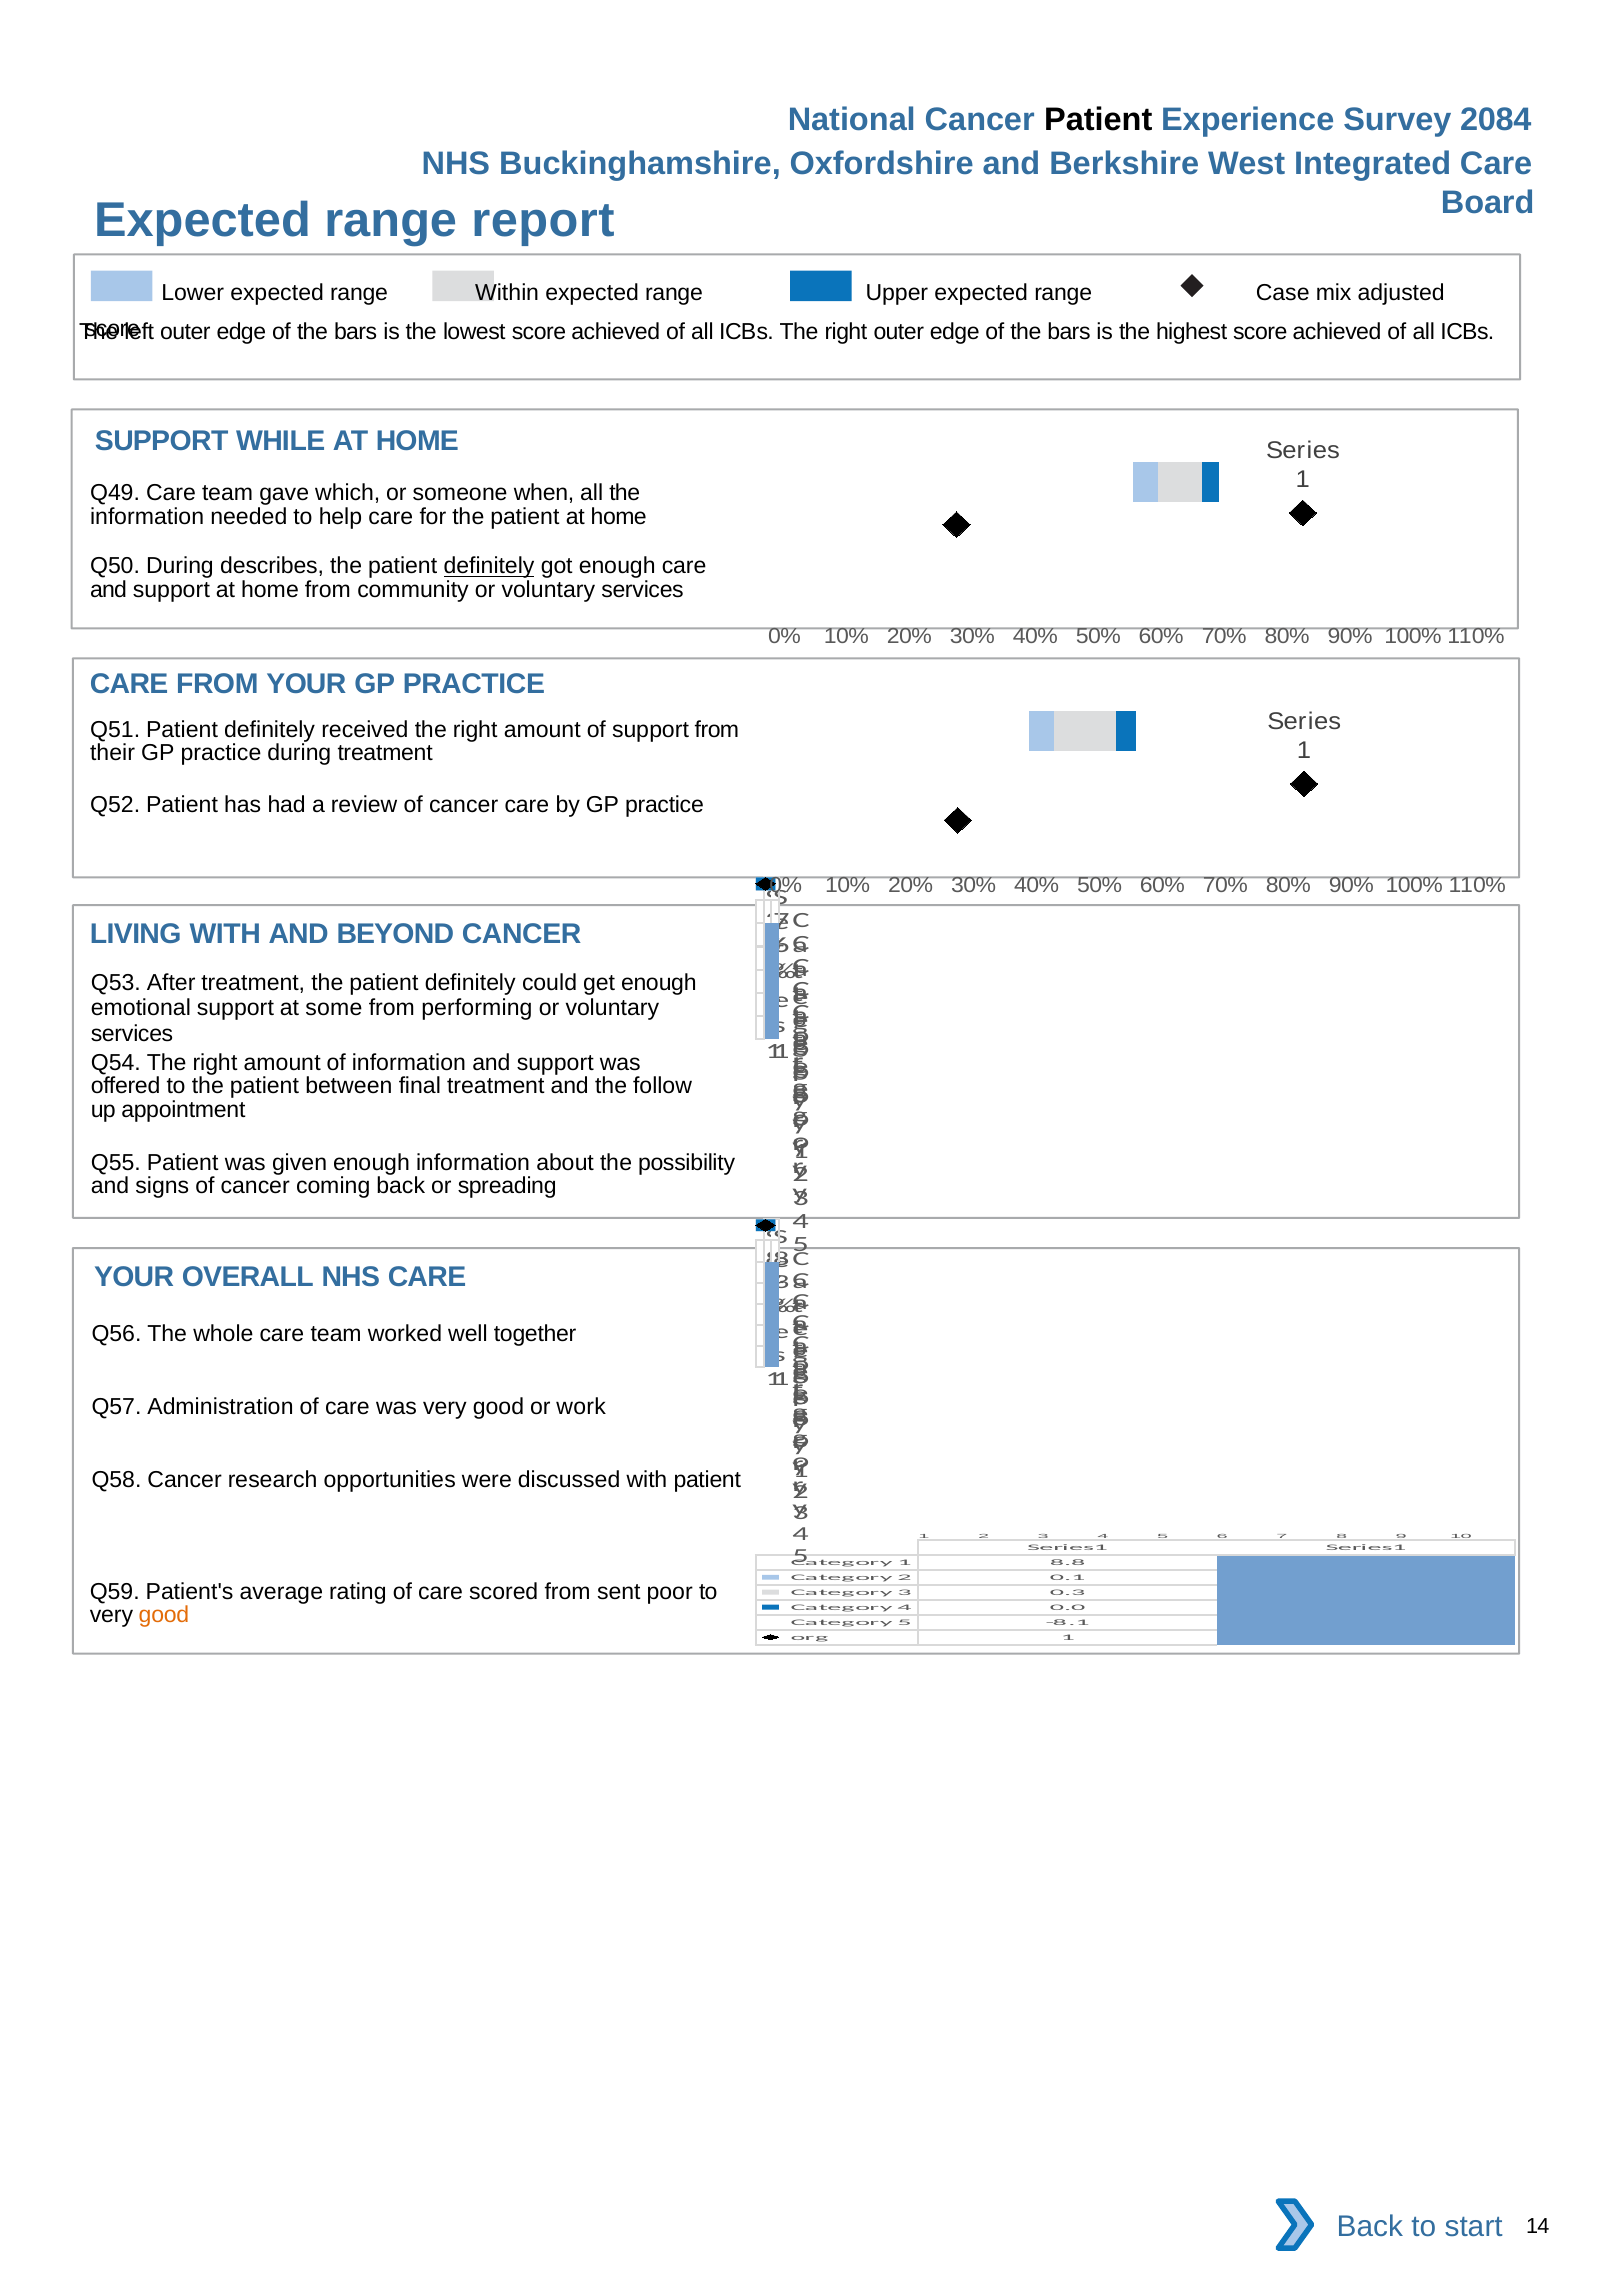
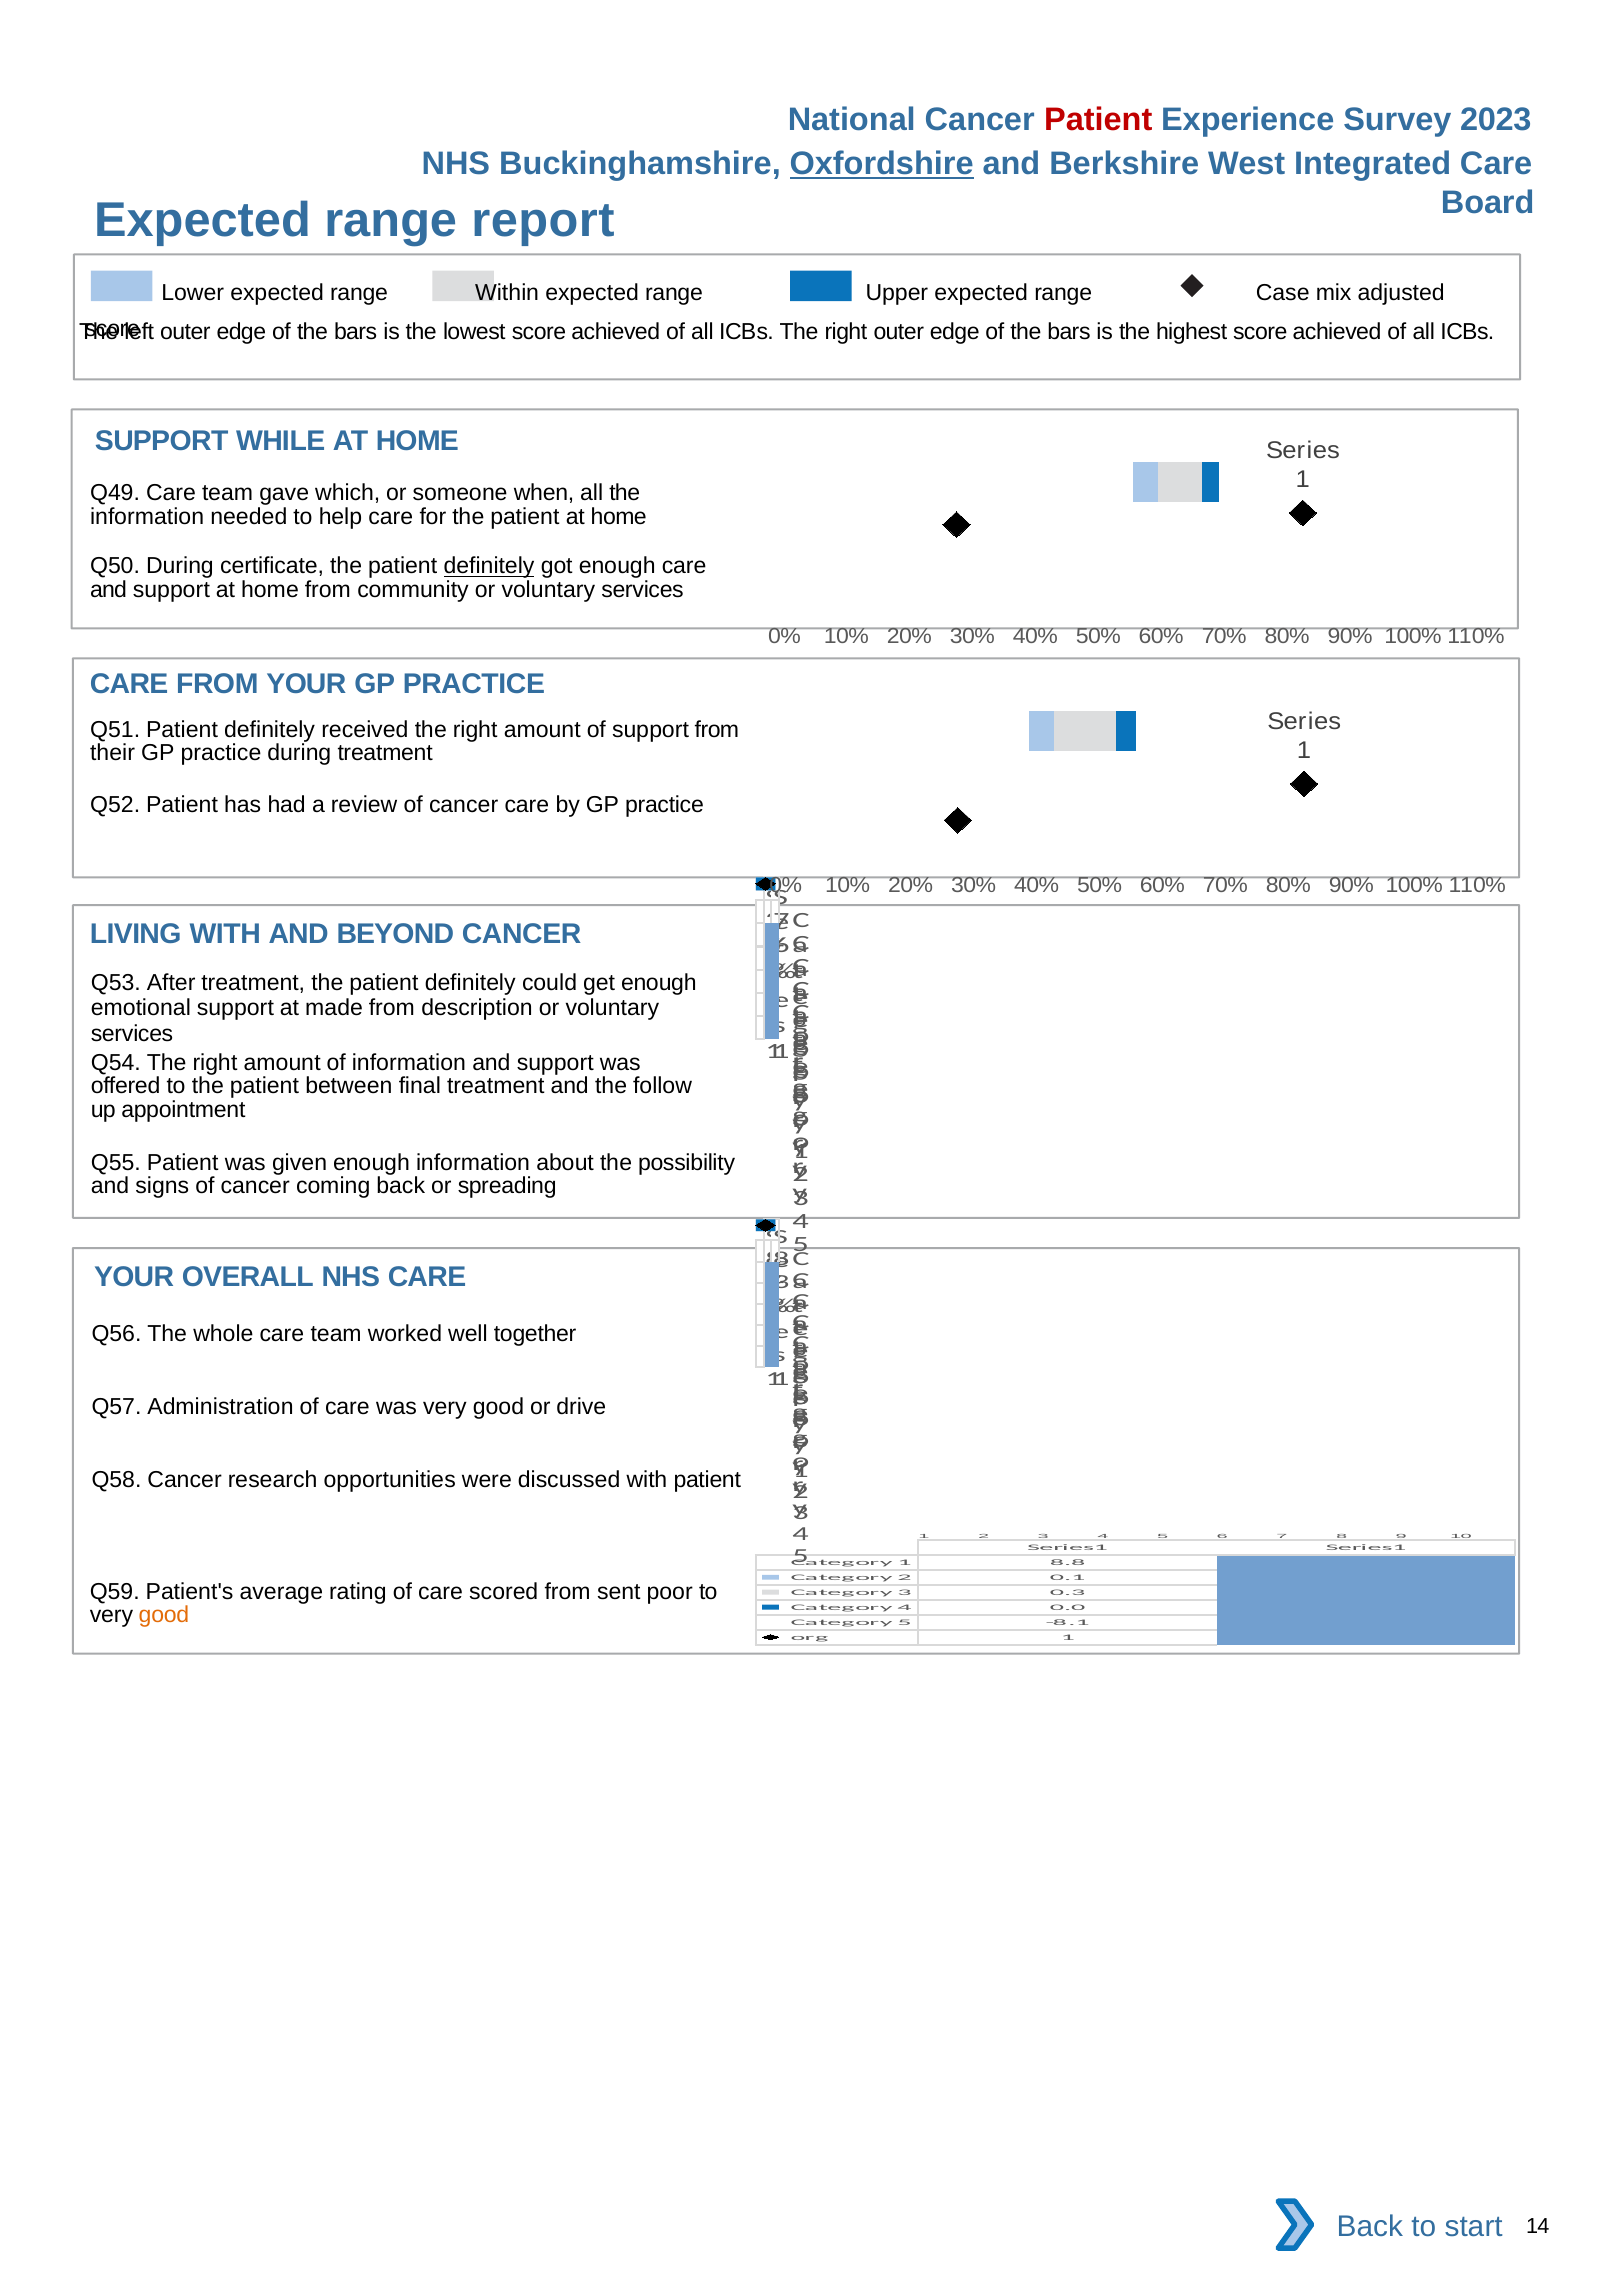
Patient at (1098, 120) colour: black -> red
2084: 2084 -> 2023
Oxfordshire underline: none -> present
describes: describes -> certificate
some: some -> made
performing: performing -> description
work: work -> drive
